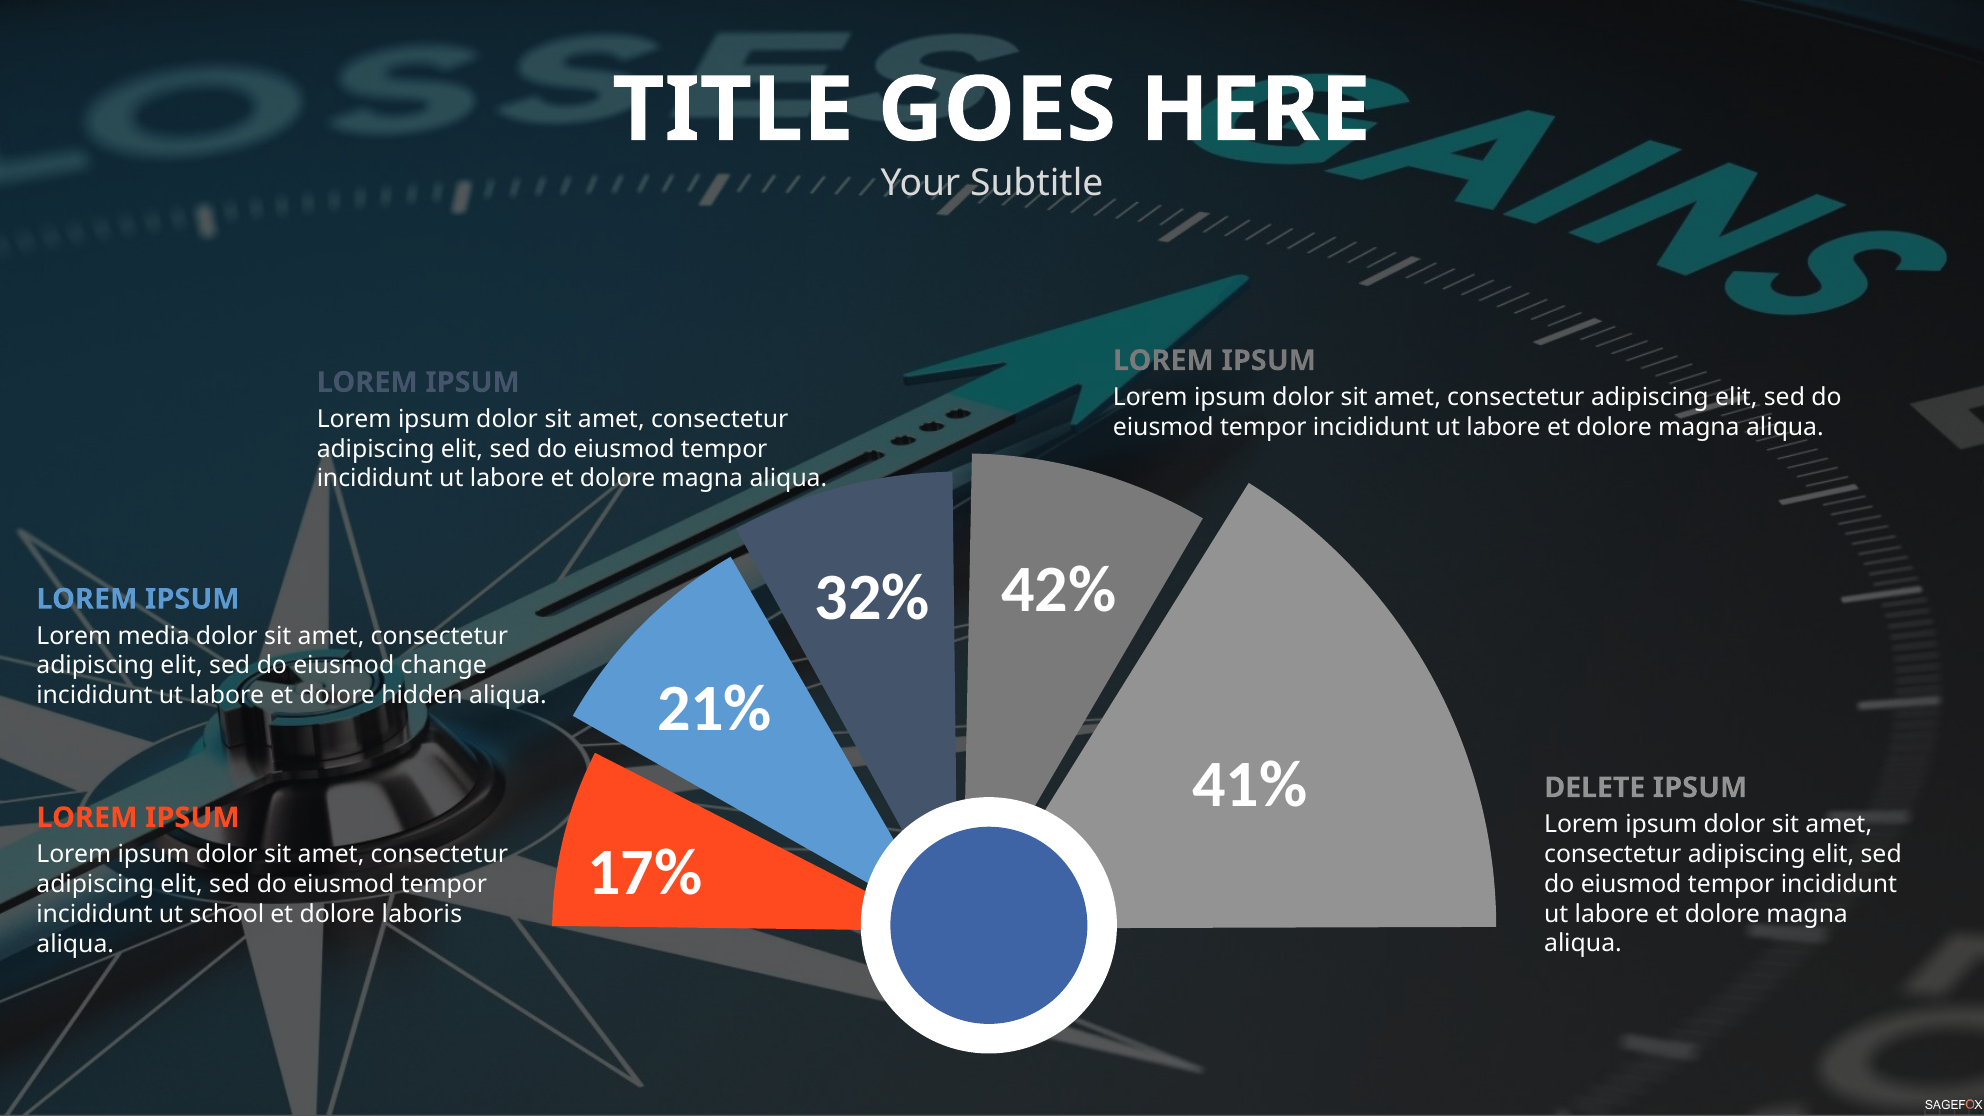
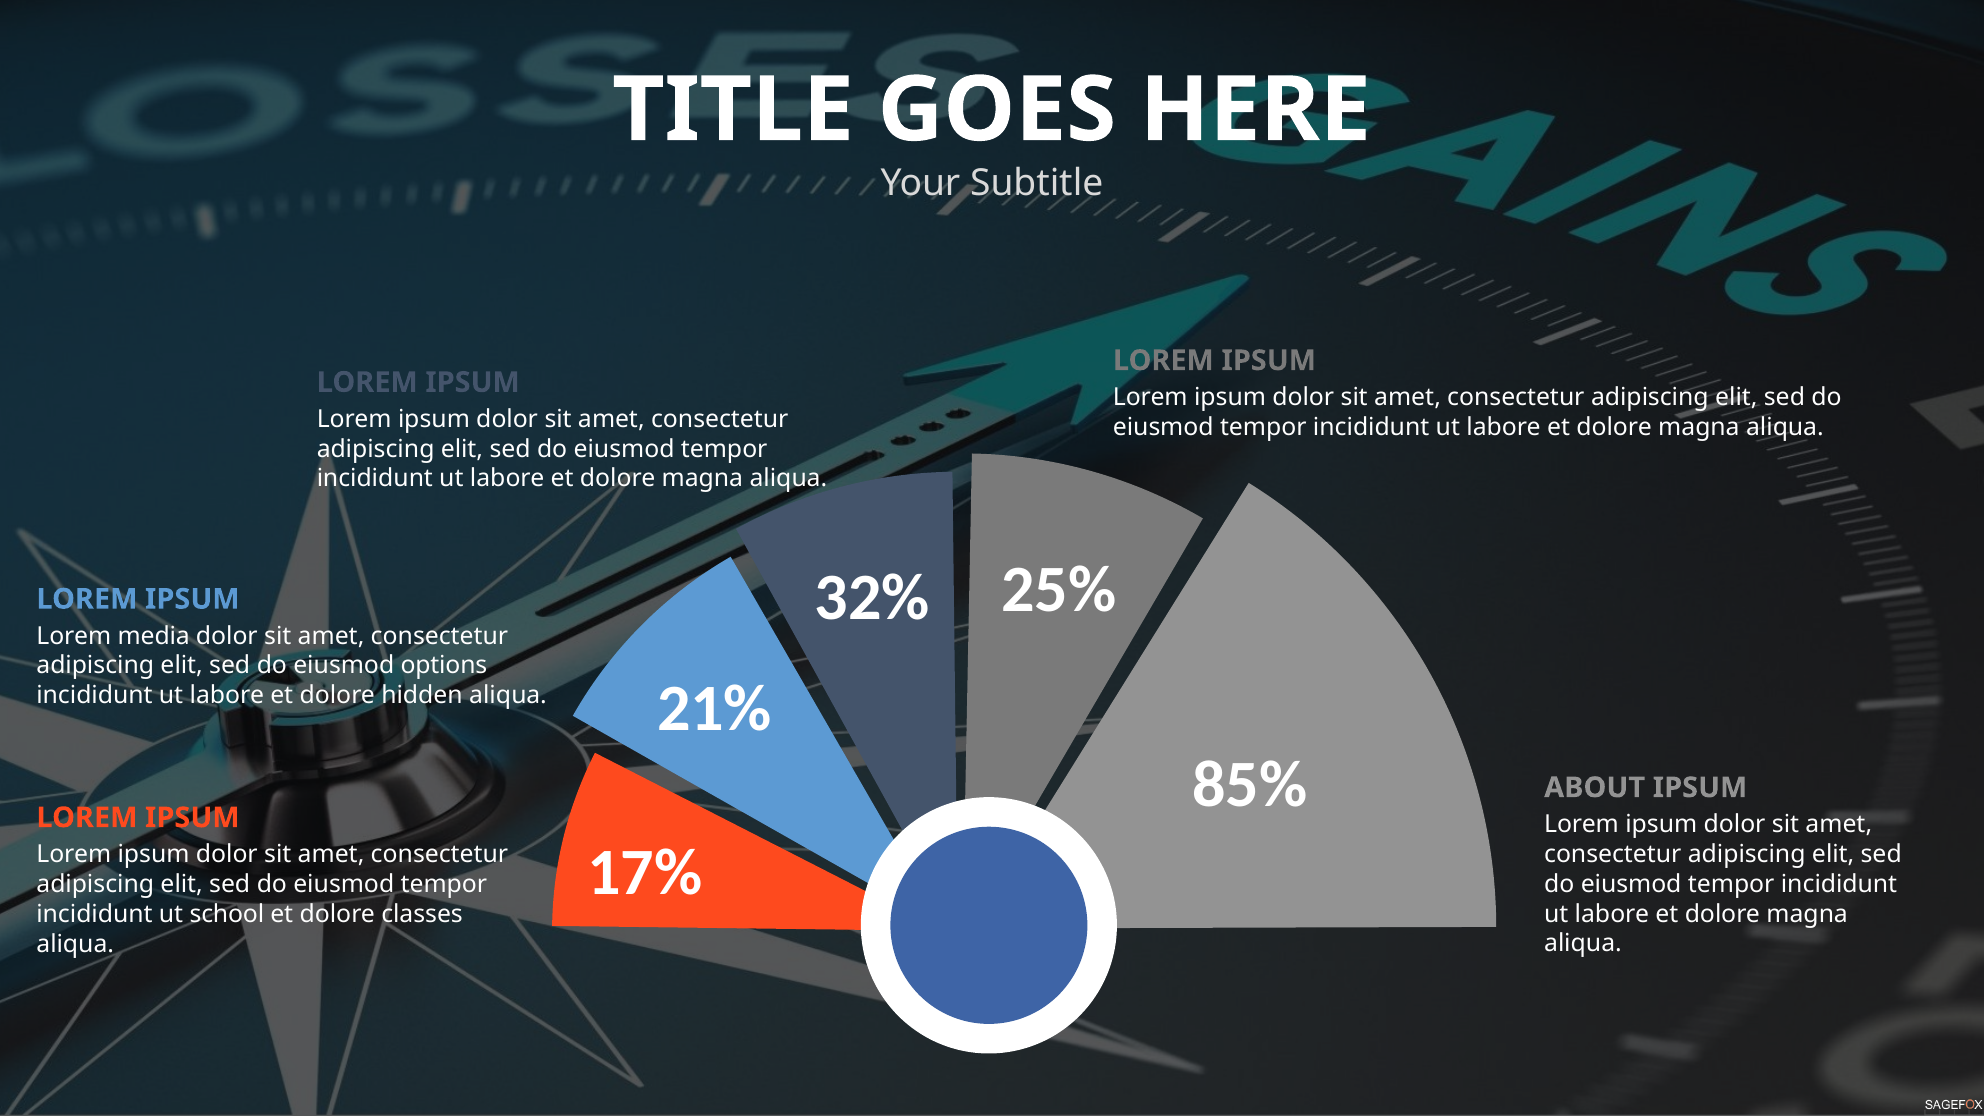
42%: 42% -> 25%
change: change -> options
41%: 41% -> 85%
DELETE: DELETE -> ABOUT
laboris: laboris -> classes
